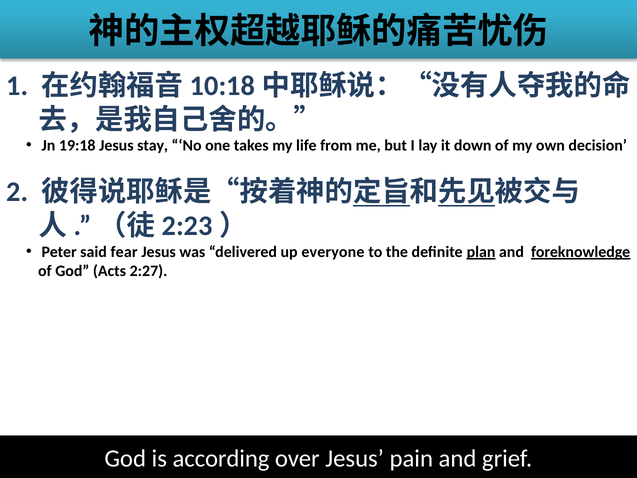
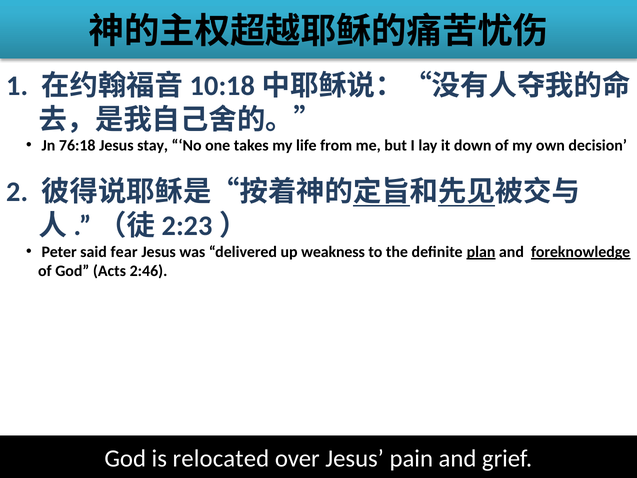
19:18: 19:18 -> 76:18
everyone: everyone -> weakness
2:27: 2:27 -> 2:46
according: according -> relocated
